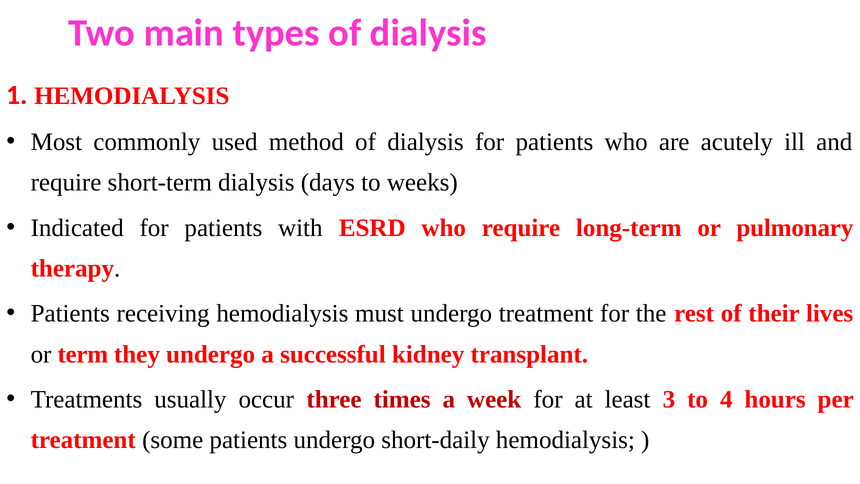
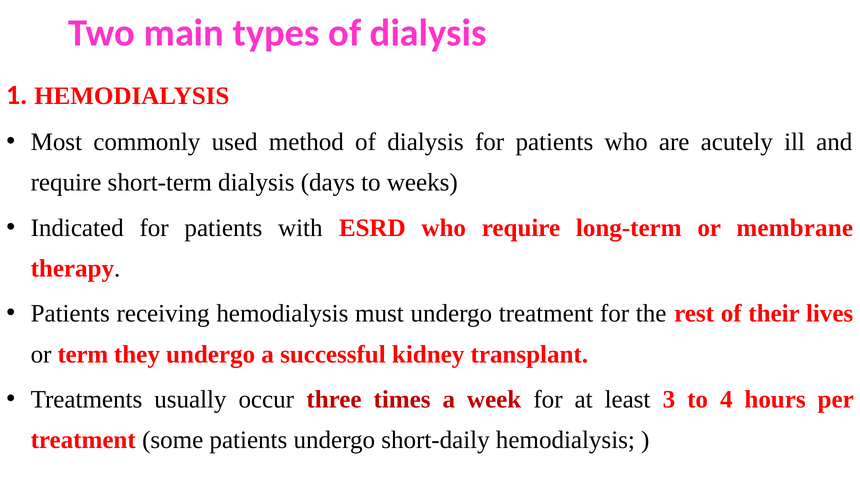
pulmonary: pulmonary -> membrane
